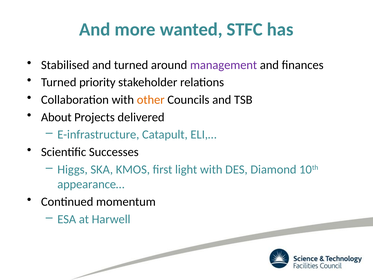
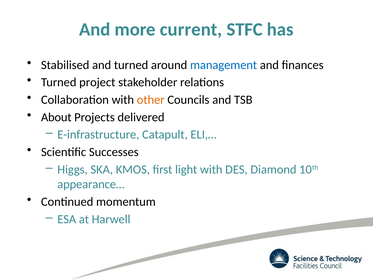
wanted: wanted -> current
management colour: purple -> blue
priority: priority -> project
